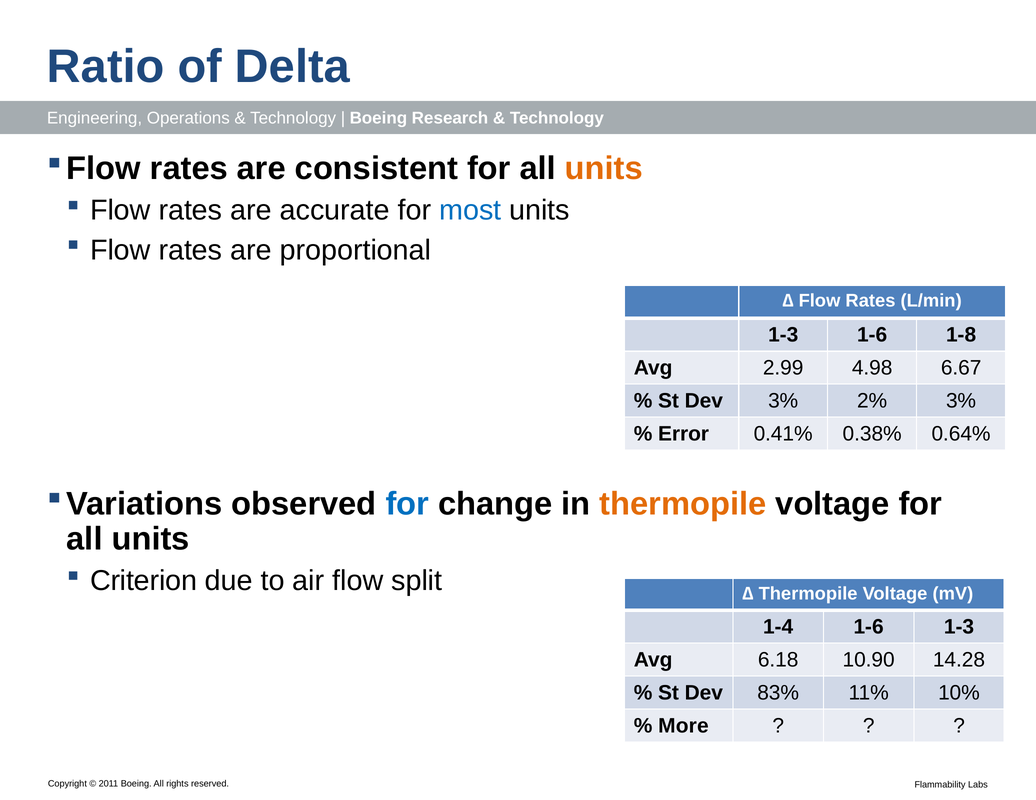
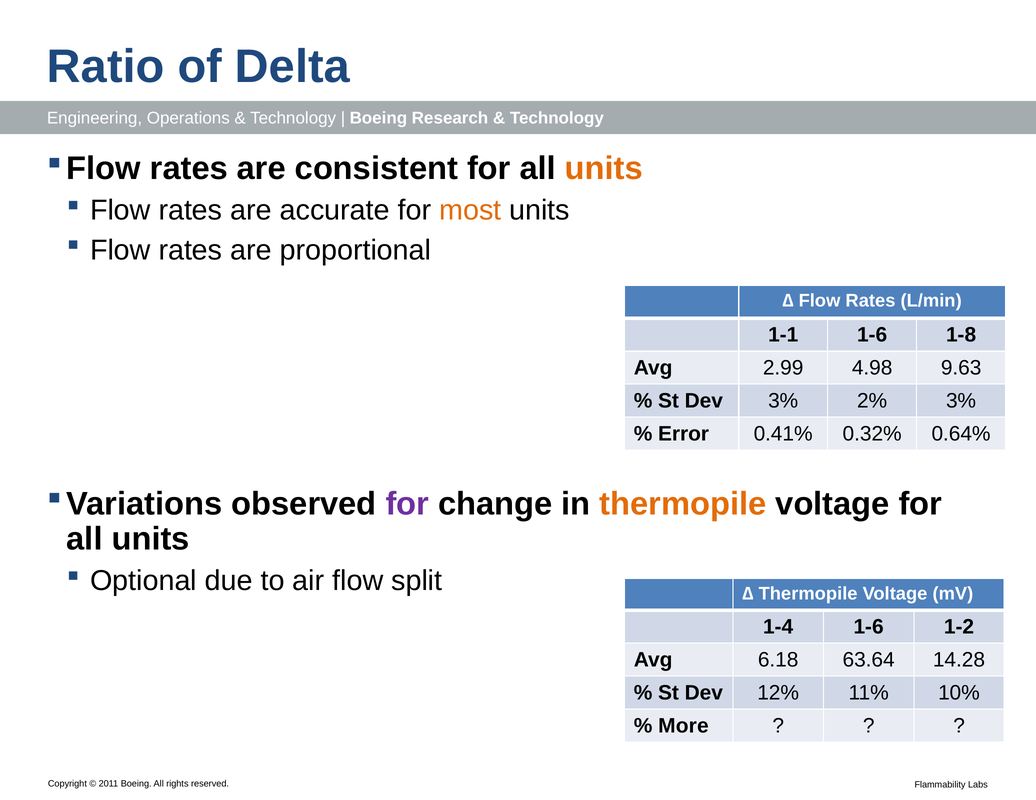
most colour: blue -> orange
1-3 at (783, 335): 1-3 -> 1-1
6.67: 6.67 -> 9.63
0.38%: 0.38% -> 0.32%
for at (407, 504) colour: blue -> purple
Criterion: Criterion -> Optional
1-6 1-3: 1-3 -> 1-2
10.90: 10.90 -> 63.64
83%: 83% -> 12%
